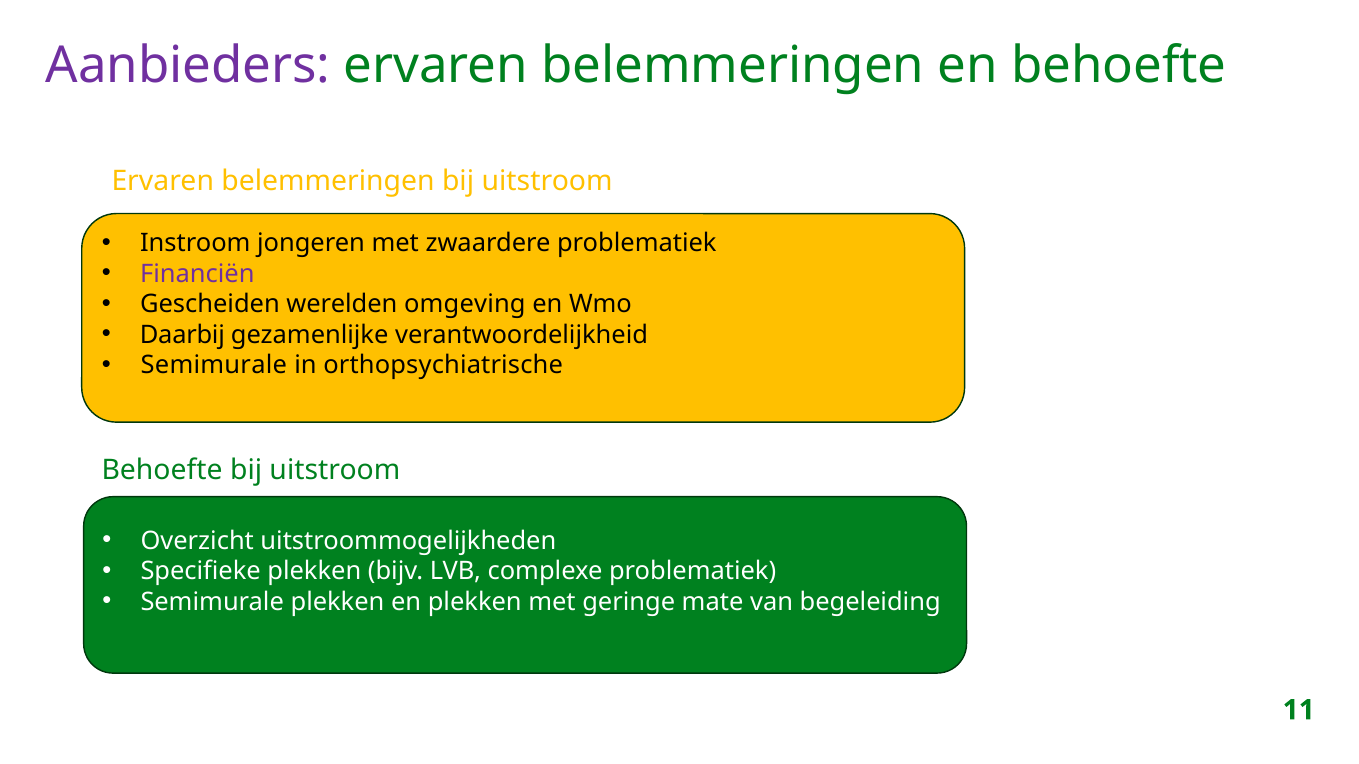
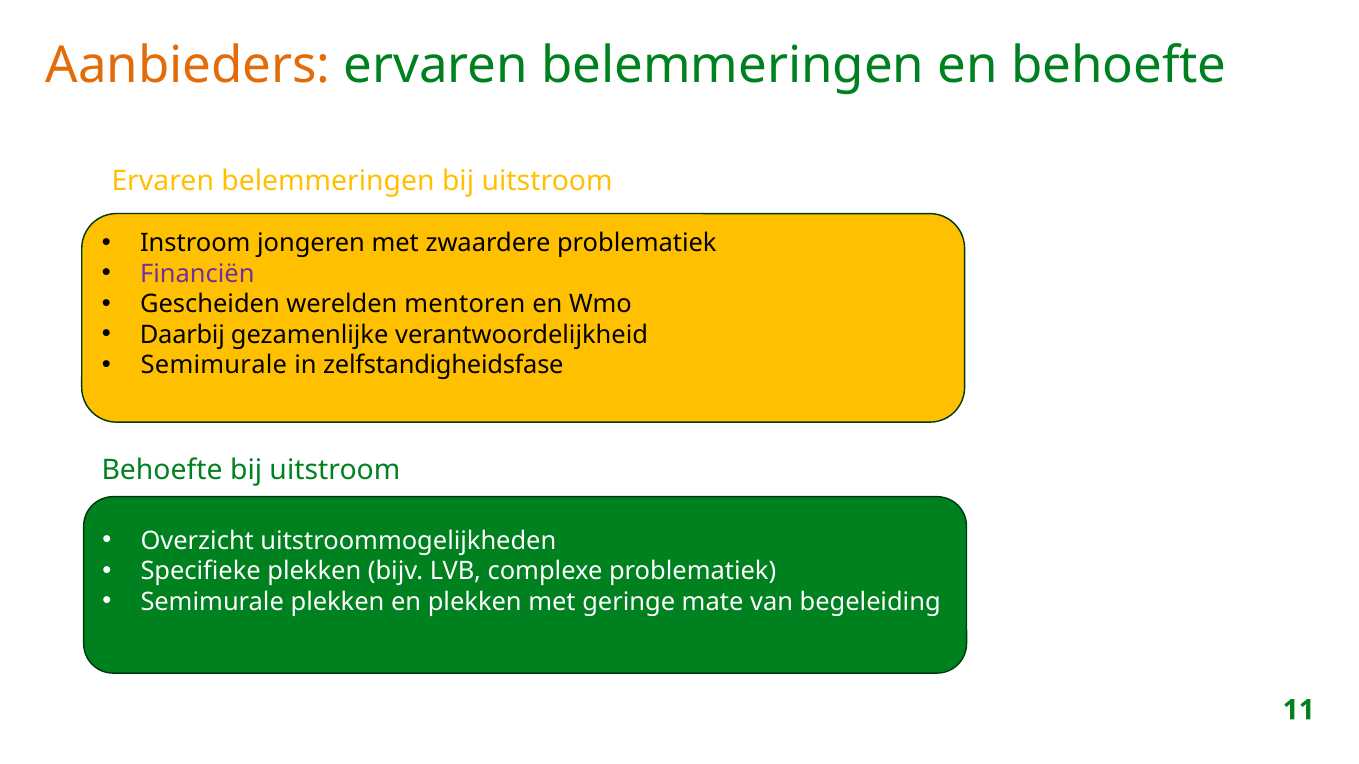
Aanbieders colour: purple -> orange
omgeving: omgeving -> mentoren
orthopsychiatrische: orthopsychiatrische -> zelfstandigheidsfase
